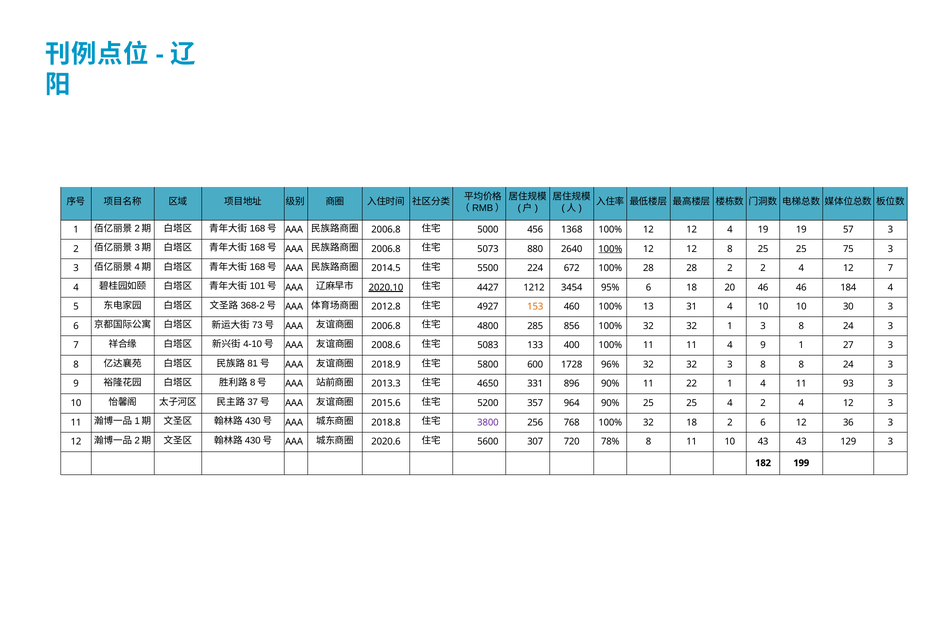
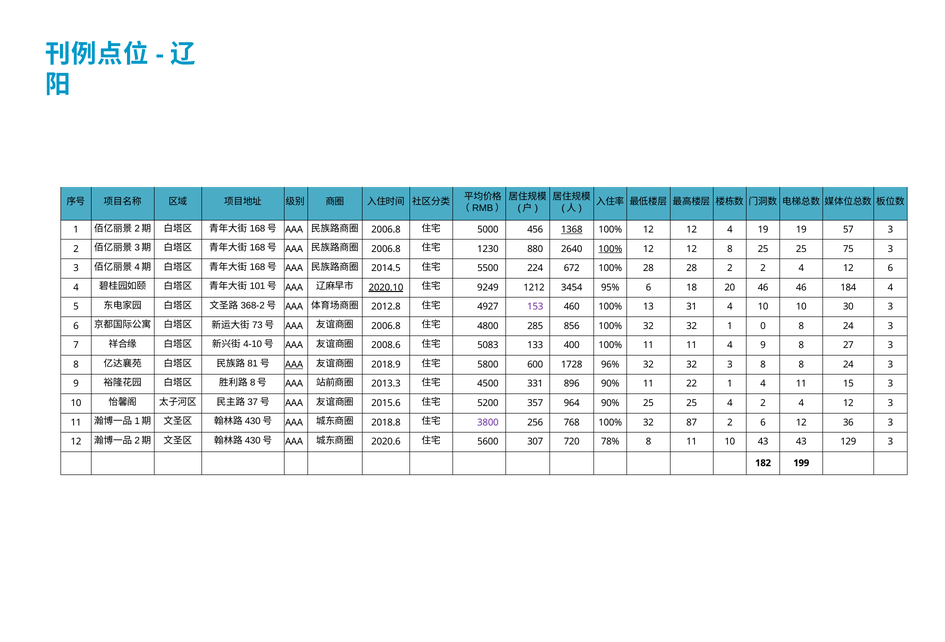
1368 underline: none -> present
5073: 5073 -> 1230
12 7: 7 -> 6
4427: 4427 -> 9249
153 colour: orange -> purple
1 3: 3 -> 0
9 1: 1 -> 8
AAA at (294, 364) underline: none -> present
4650: 4650 -> 4500
93: 93 -> 15
32 18: 18 -> 87
